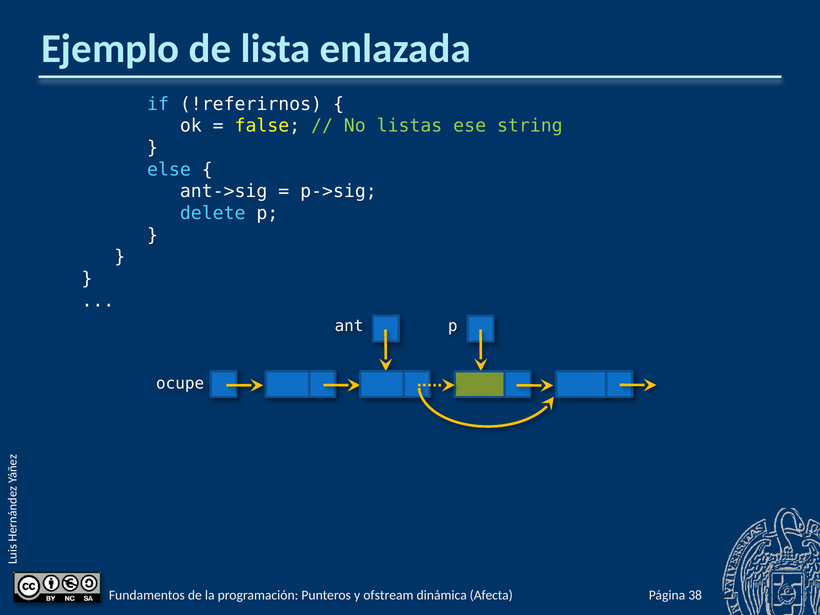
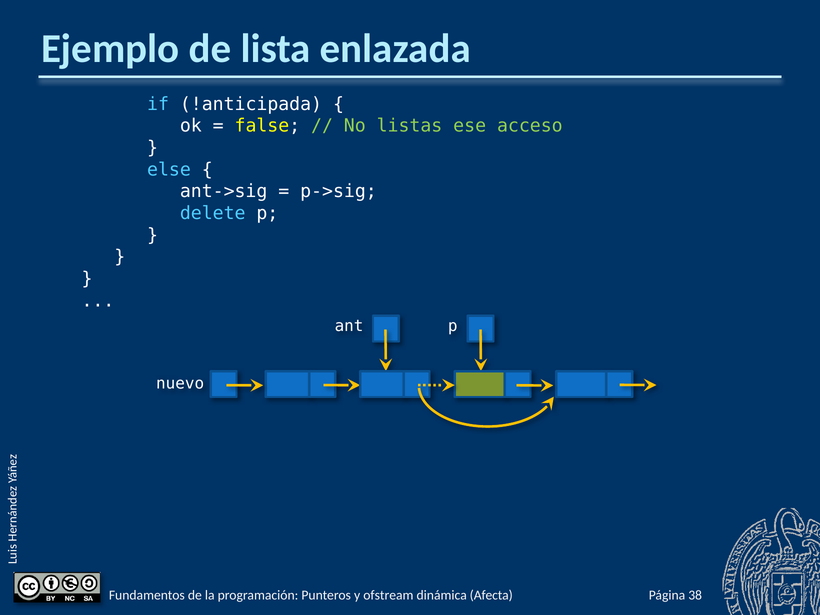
!referirnos: !referirnos -> !anticipada
string: string -> acceso
ocupe: ocupe -> nuevo
